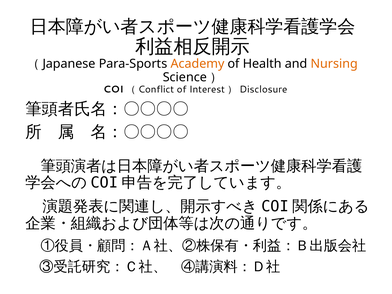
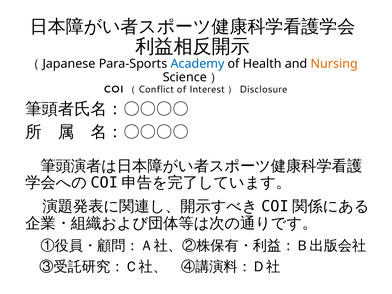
Academy colour: orange -> blue
